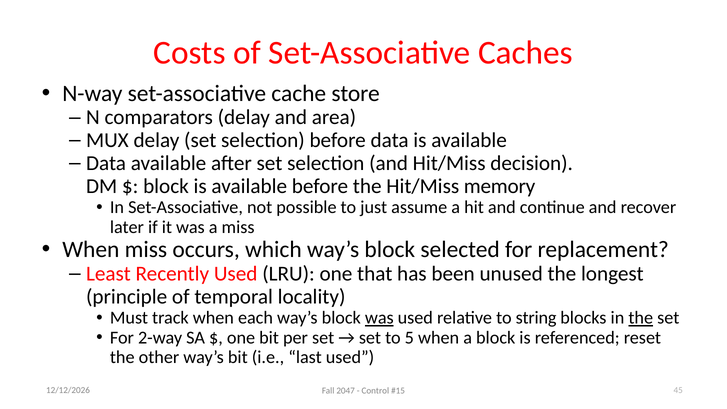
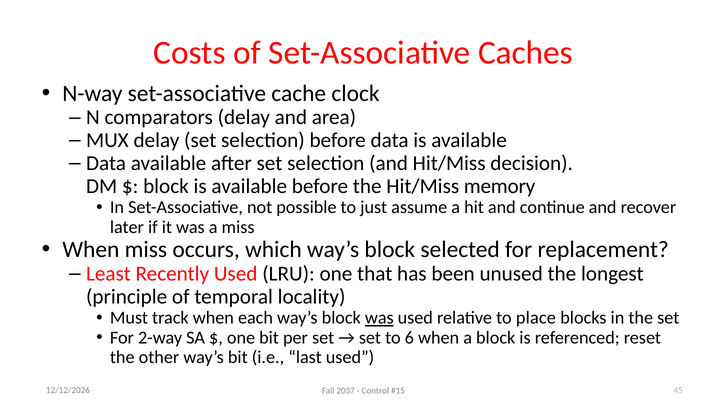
store: store -> clock
string: string -> place
the at (641, 318) underline: present -> none
5: 5 -> 6
2047: 2047 -> 2037
